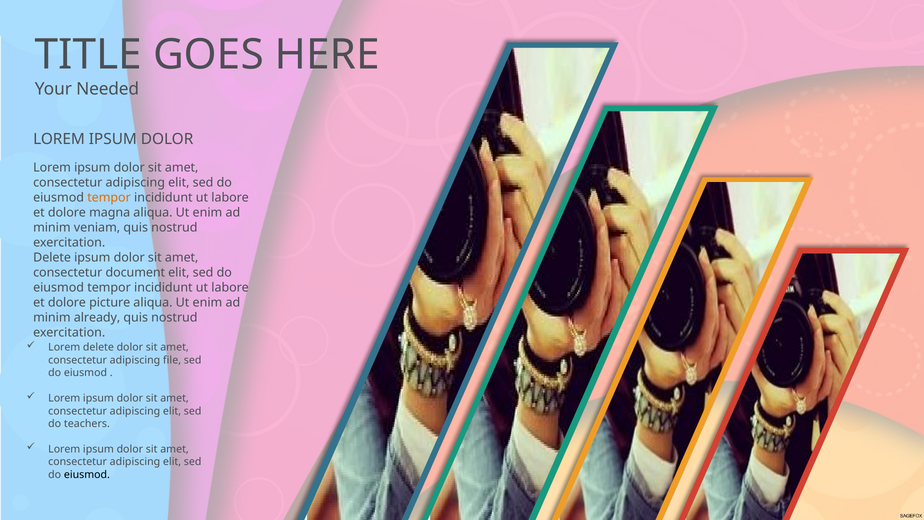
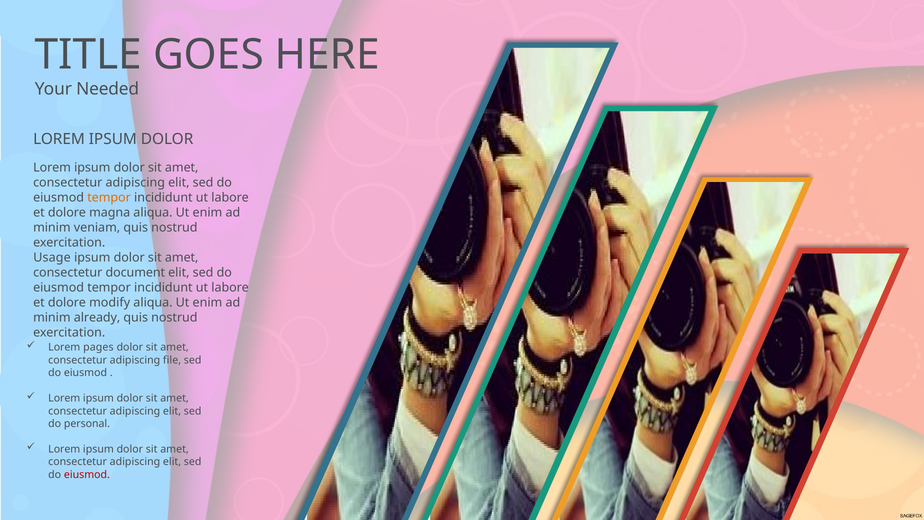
Delete at (52, 257): Delete -> Usage
picture: picture -> modify
Lorem delete: delete -> pages
teachers: teachers -> personal
eiusmod at (87, 474) colour: black -> red
